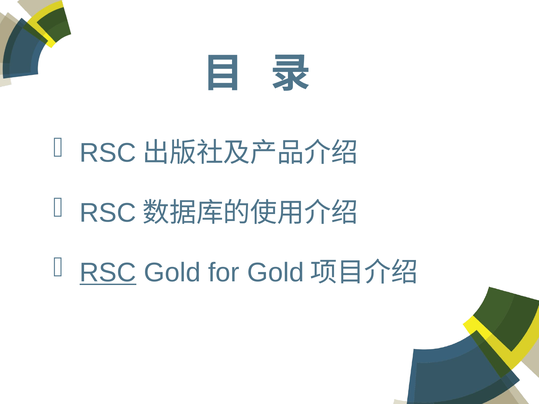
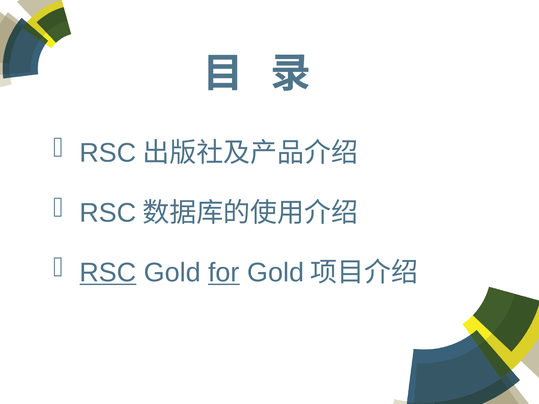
for underline: none -> present
